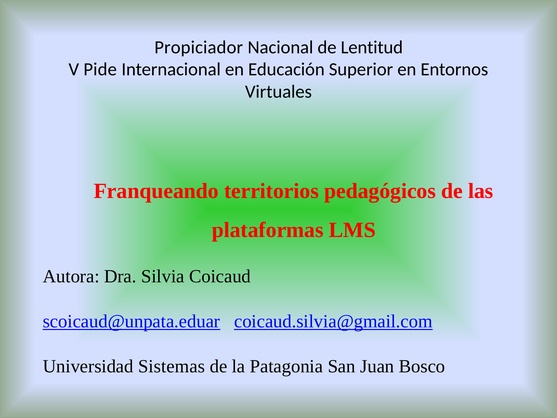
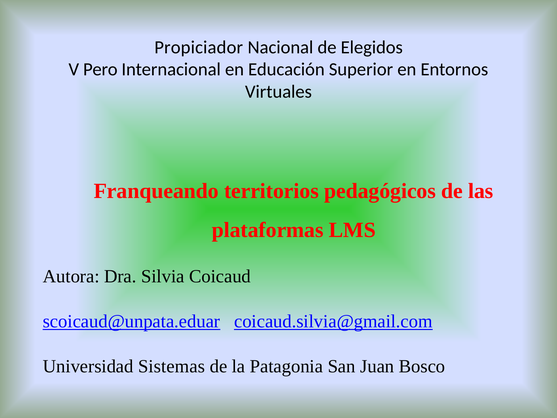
Lentitud: Lentitud -> Elegidos
Pide: Pide -> Pero
